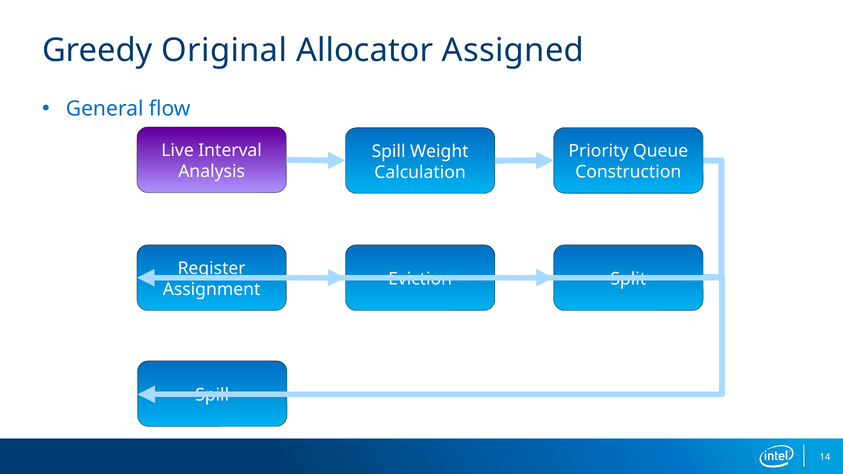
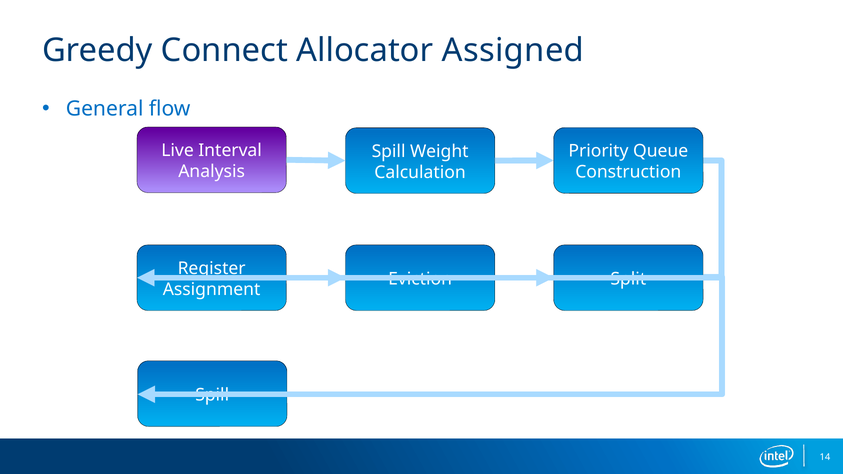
Original: Original -> Connect
